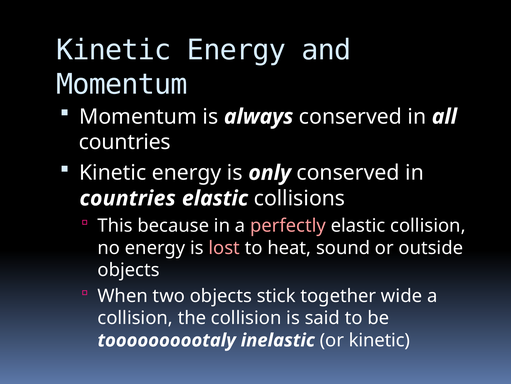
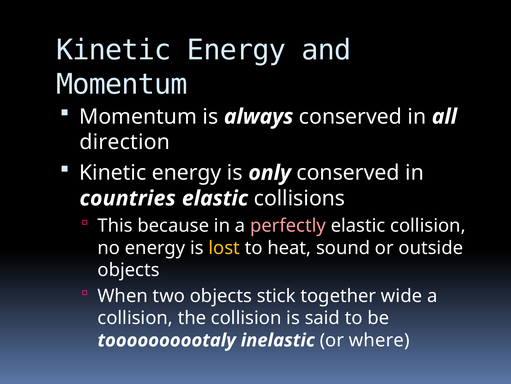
countries at (125, 142): countries -> direction
lost colour: pink -> yellow
or kinetic: kinetic -> where
